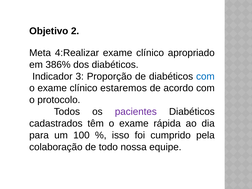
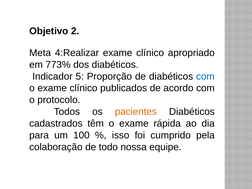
386%: 386% -> 773%
3: 3 -> 5
estaremos: estaremos -> publicados
pacientes colour: purple -> orange
